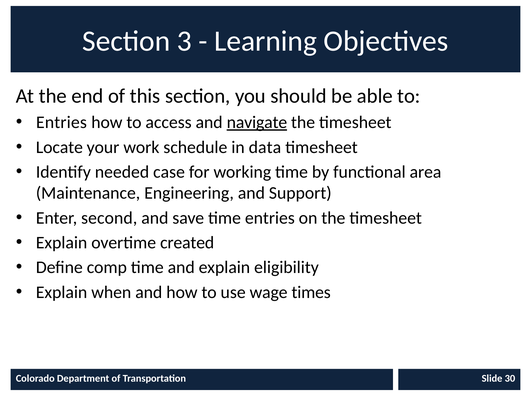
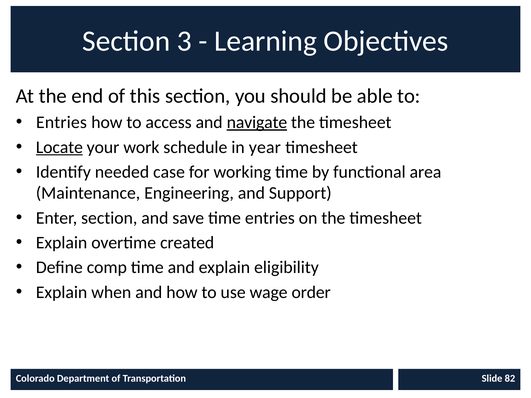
Locate underline: none -> present
data: data -> year
Enter second: second -> section
times: times -> order
30: 30 -> 82
